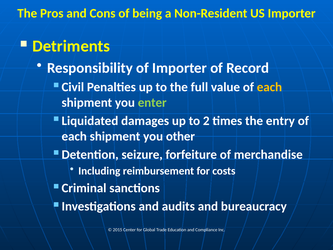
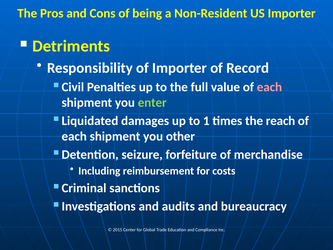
each at (269, 87) colour: yellow -> pink
2: 2 -> 1
entry: entry -> reach
